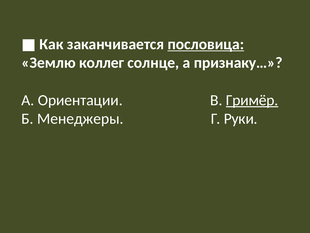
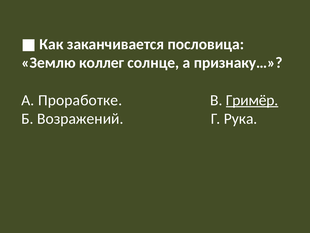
пословица underline: present -> none
Ориентации: Ориентации -> Проработке
Менеджеры: Менеджеры -> Возражений
Руки: Руки -> Рука
